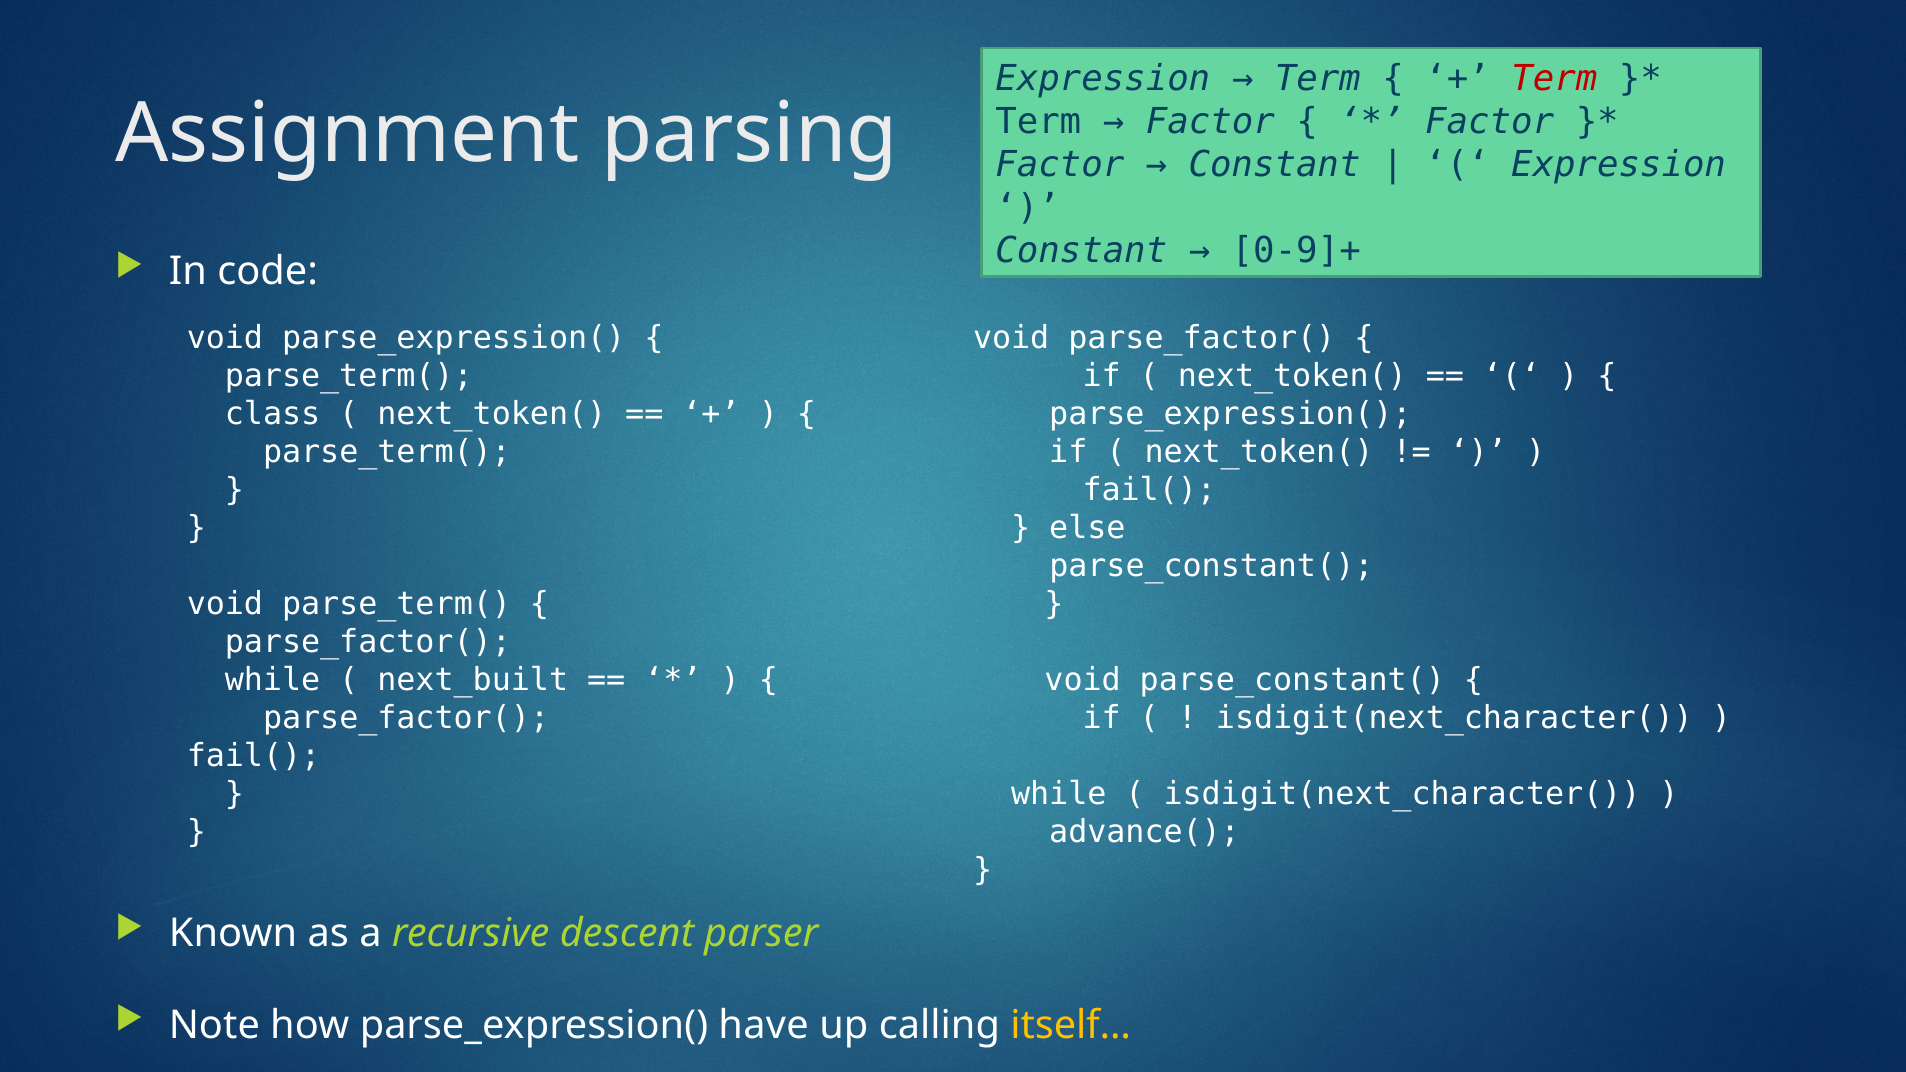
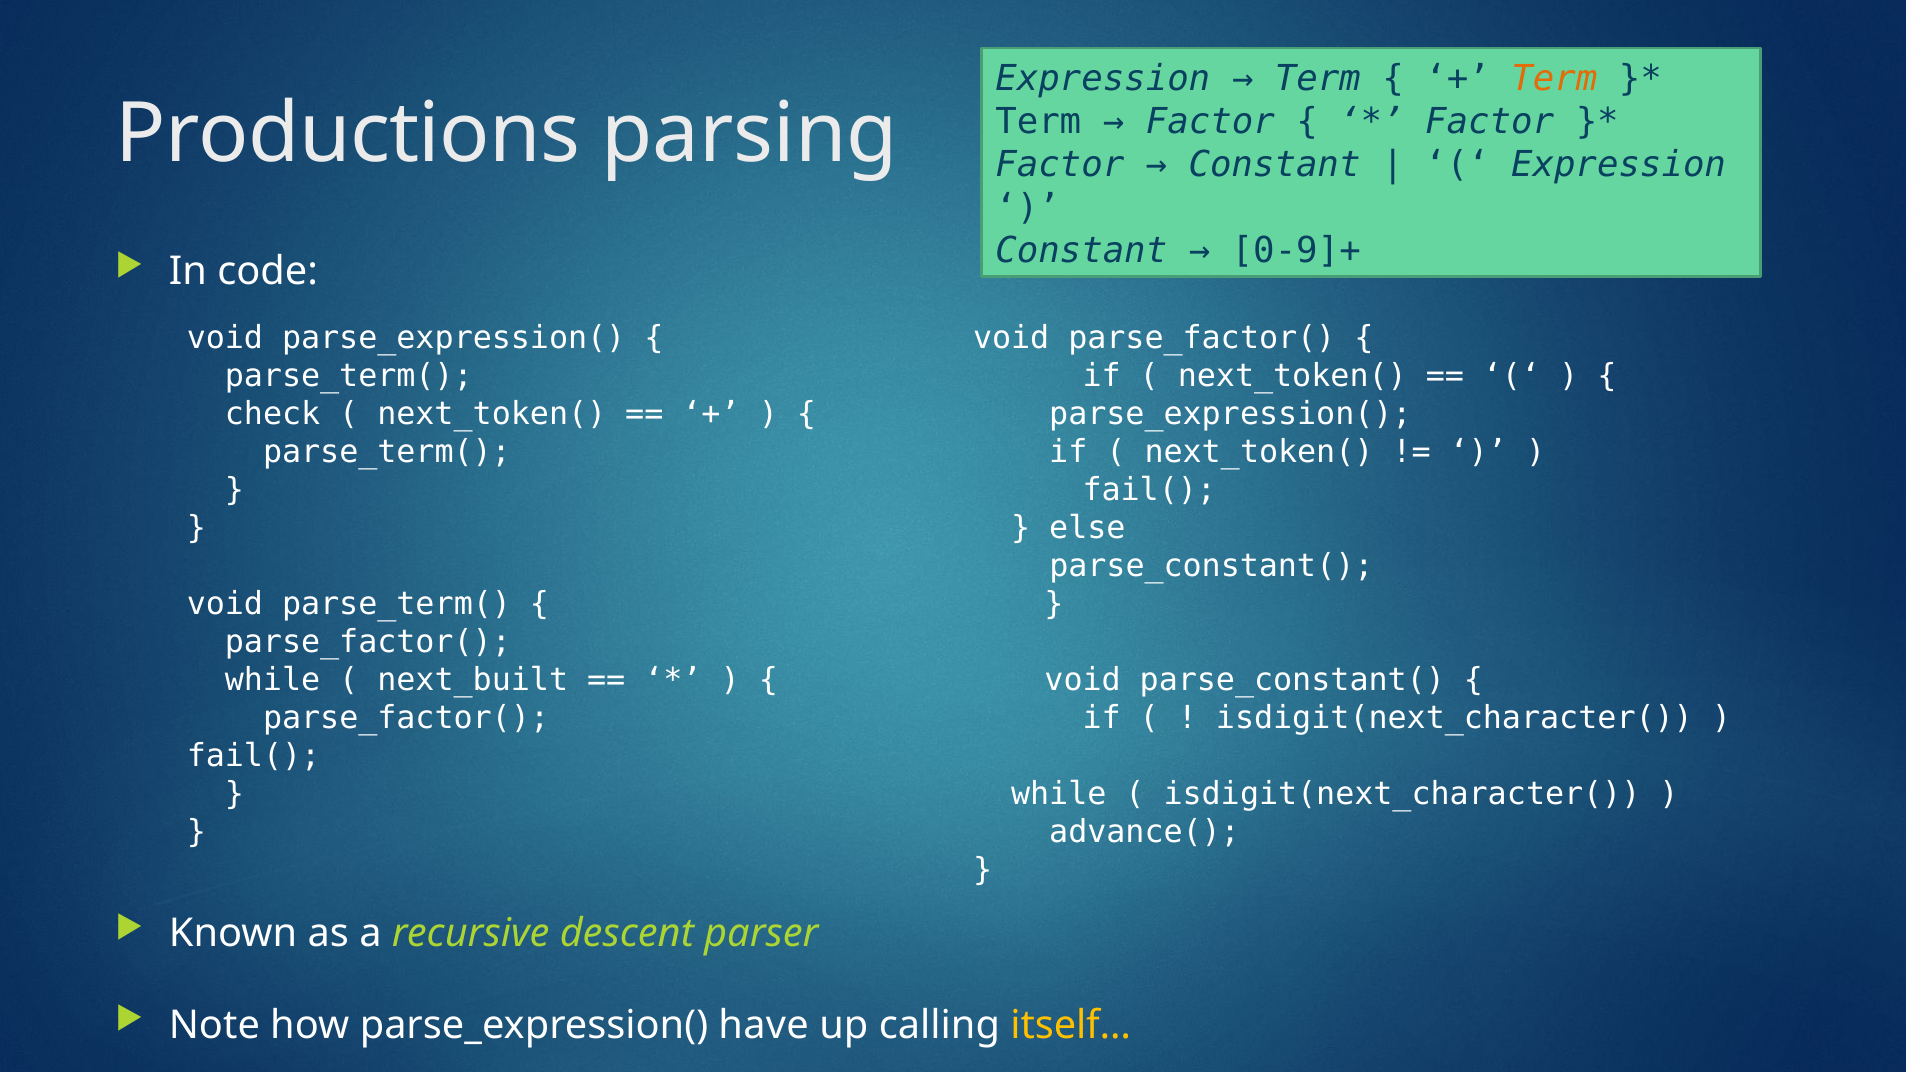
Term at (1554, 79) colour: red -> orange
Assignment: Assignment -> Productions
class: class -> check
